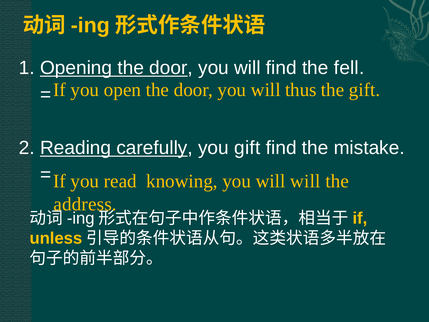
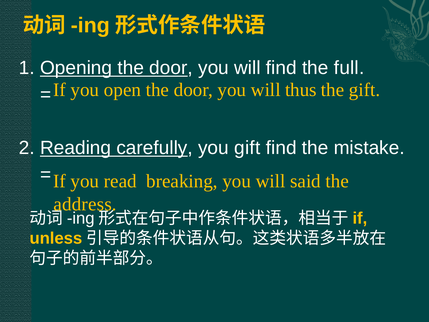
fell: fell -> full
knowing: knowing -> breaking
will will: will -> said
